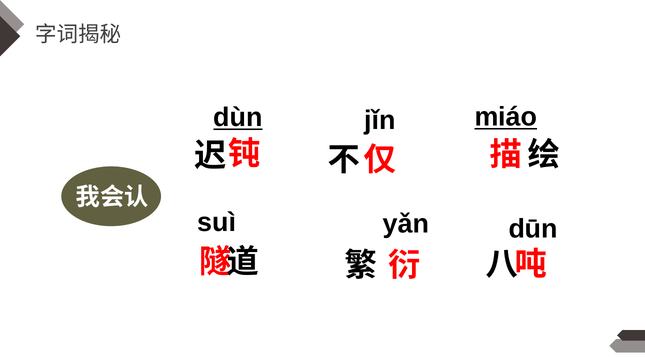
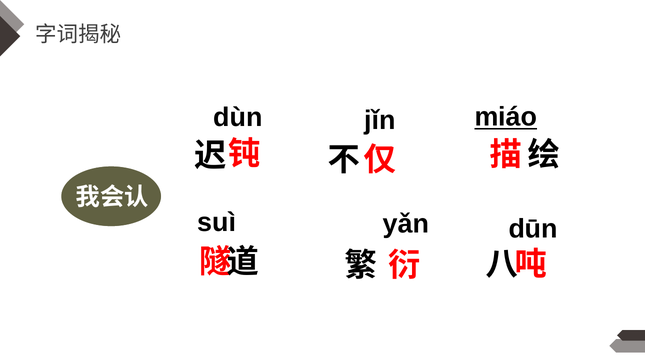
dùn underline: present -> none
